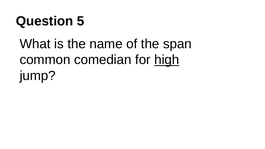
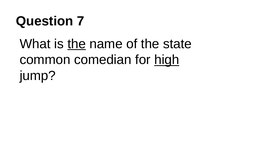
5: 5 -> 7
the at (77, 44) underline: none -> present
span: span -> state
